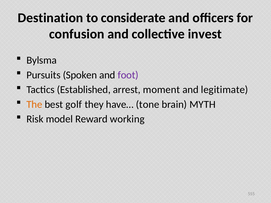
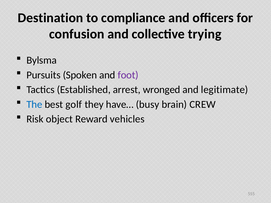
considerate: considerate -> compliance
invest: invest -> trying
moment: moment -> wronged
The colour: orange -> blue
tone: tone -> busy
MYTH: MYTH -> CREW
model: model -> object
working: working -> vehicles
